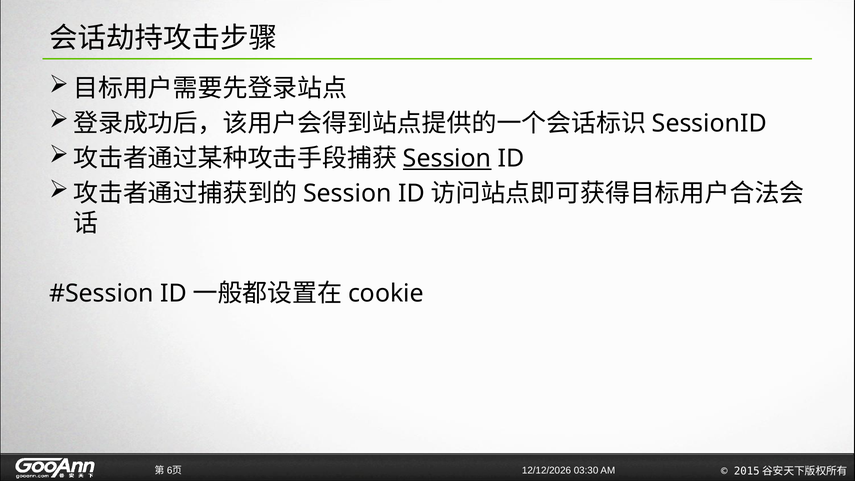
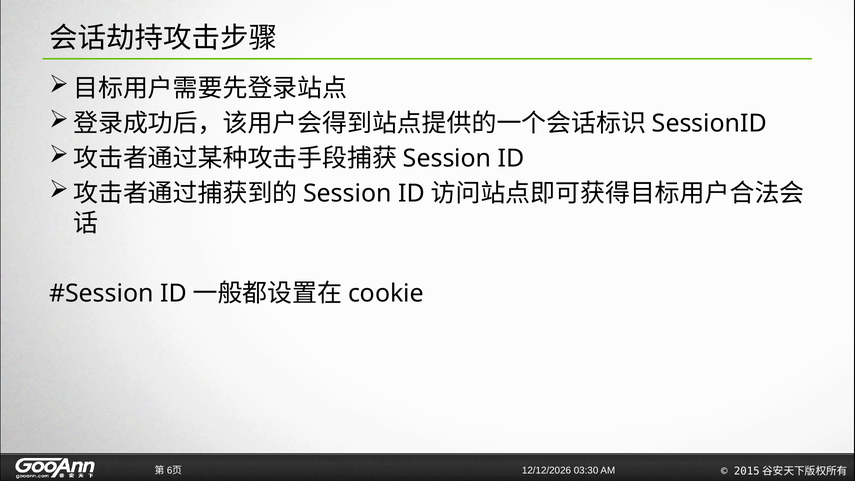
Session at (447, 159) underline: present -> none
